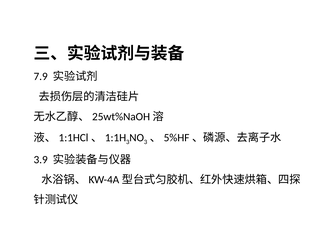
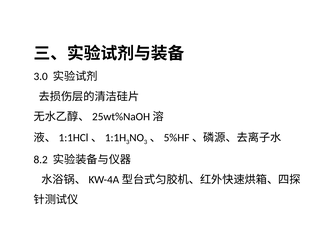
7.9: 7.9 -> 3.0
3.9: 3.9 -> 8.2
